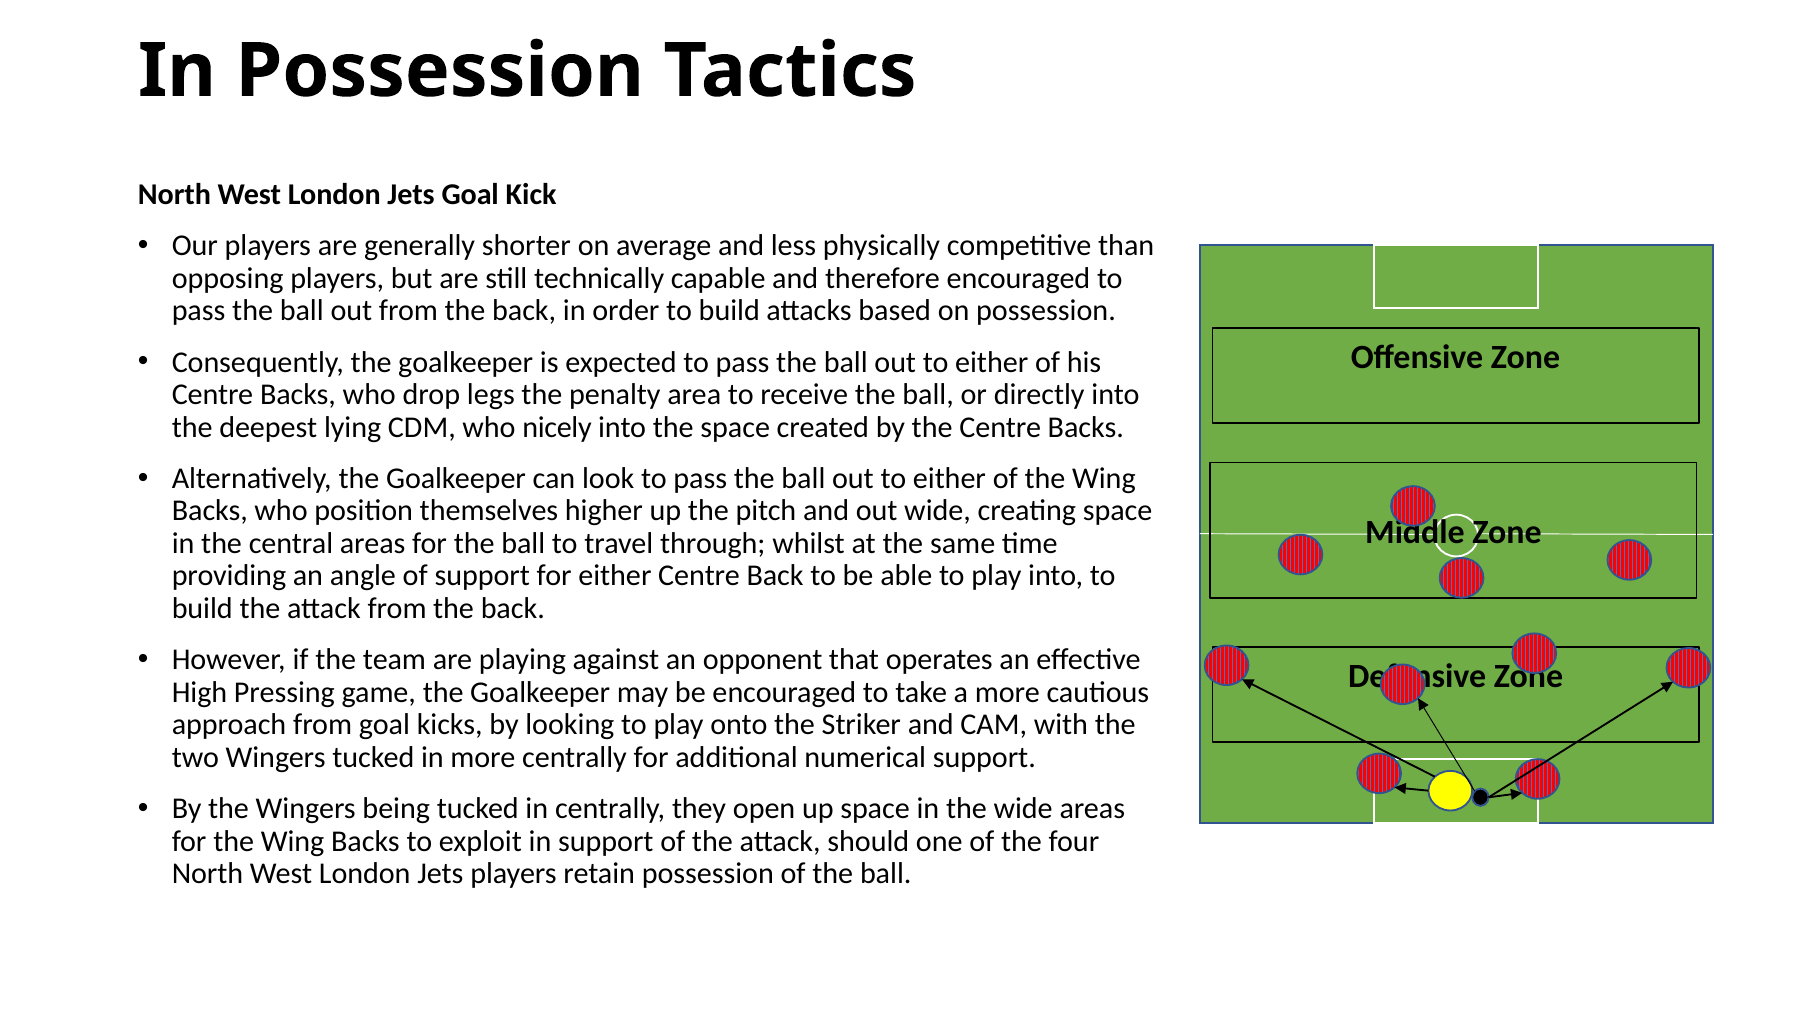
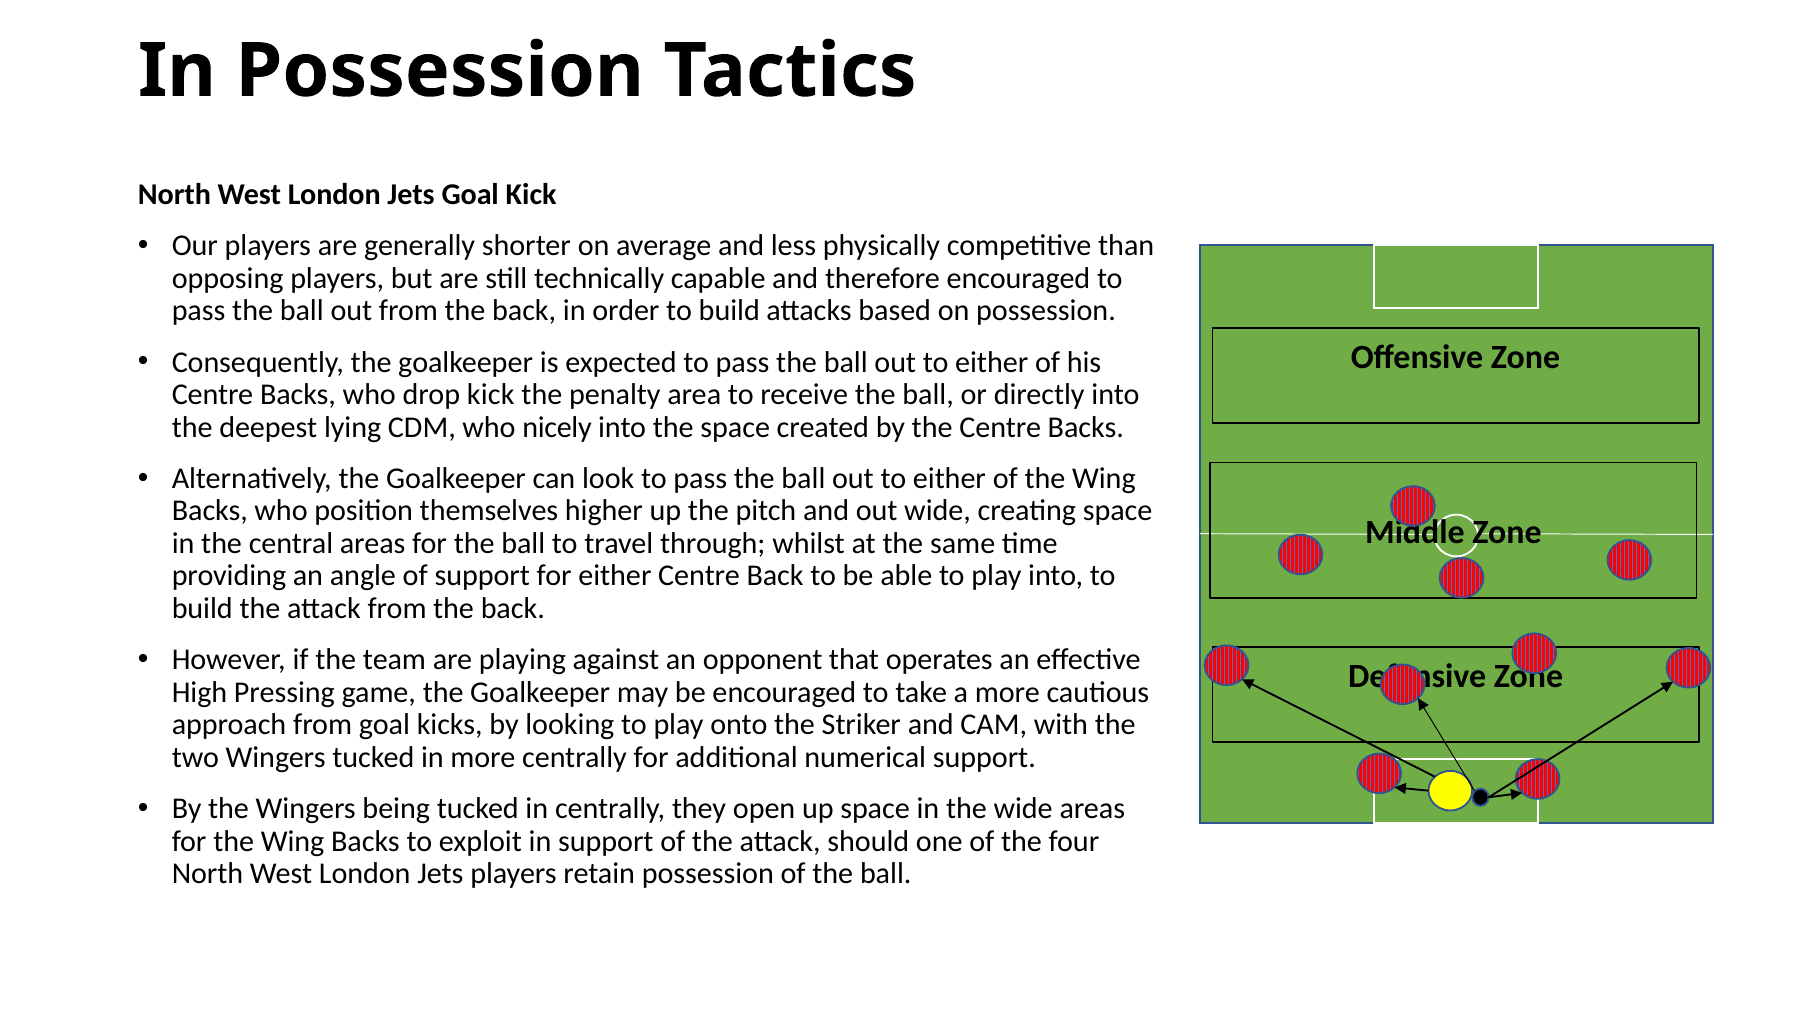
drop legs: legs -> kick
